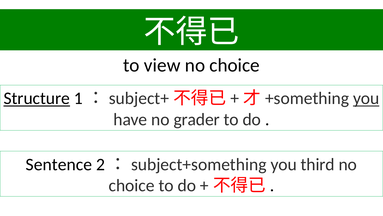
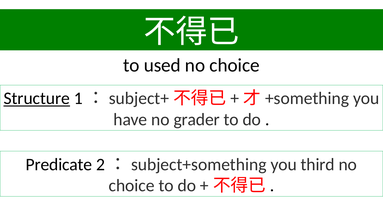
view: view -> used
you at (366, 98) underline: present -> none
Sentence: Sentence -> Predicate
